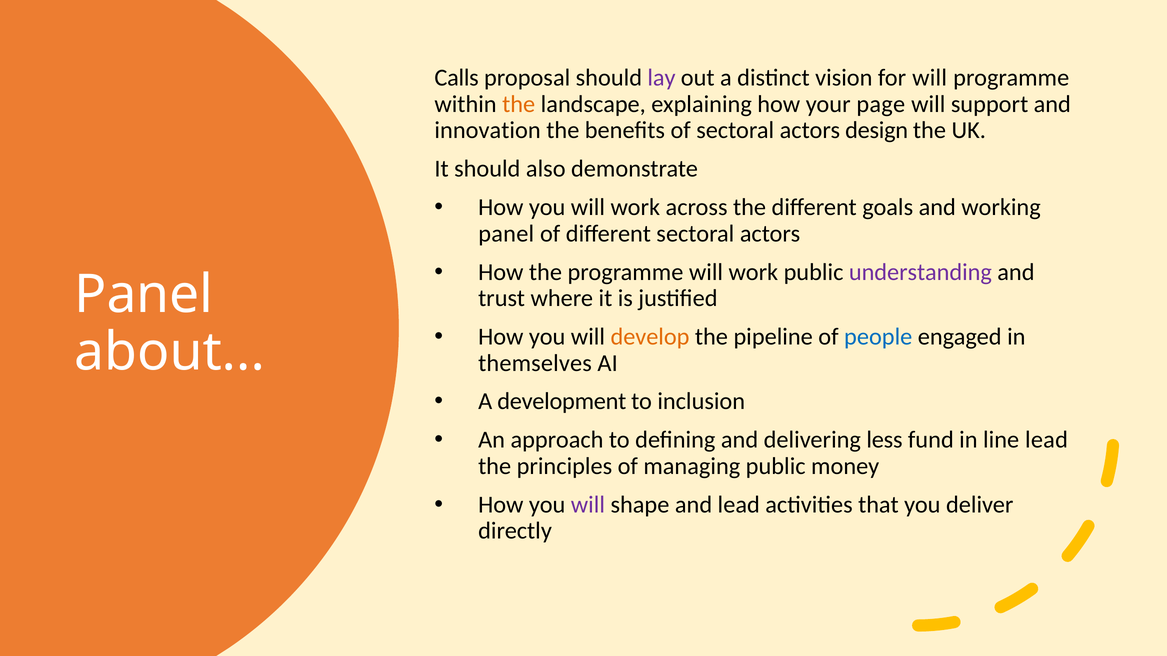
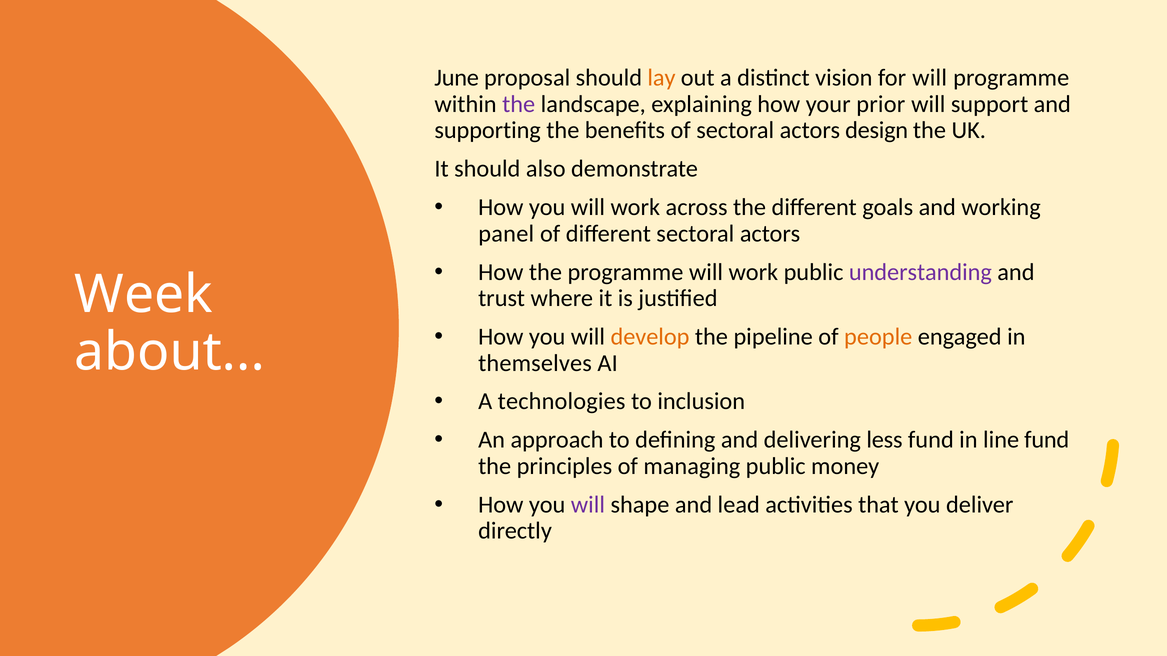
Calls: Calls -> June
lay colour: purple -> orange
the at (519, 104) colour: orange -> purple
page: page -> prior
innovation: innovation -> supporting
Panel at (144, 295): Panel -> Week
people colour: blue -> orange
development: development -> technologies
line lead: lead -> fund
